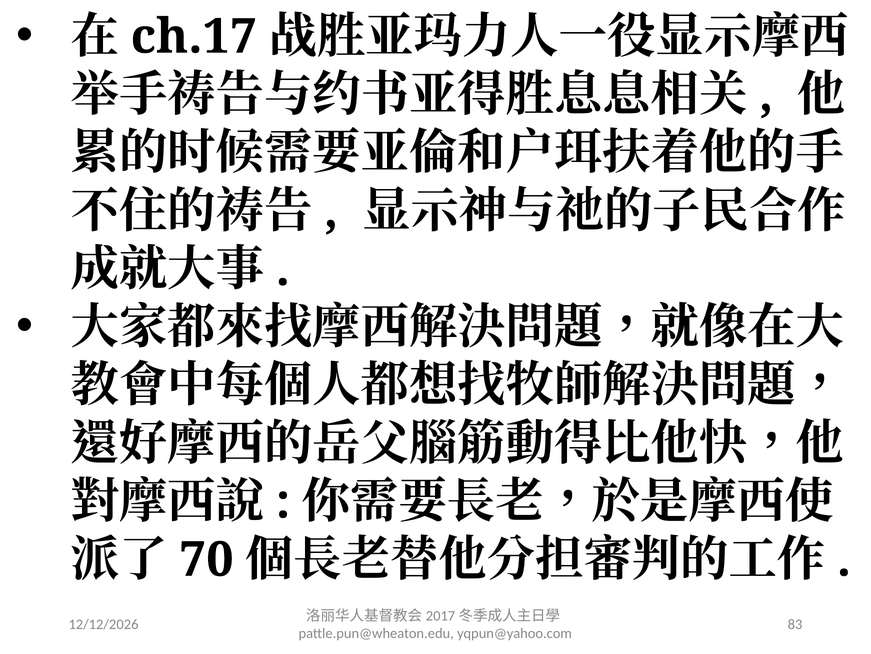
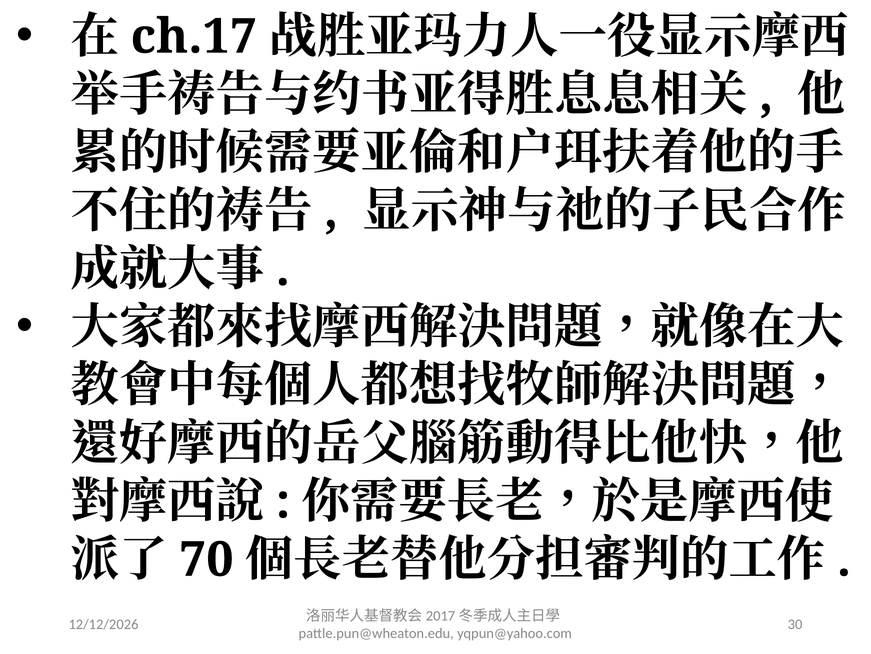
83: 83 -> 30
